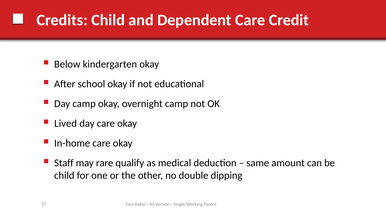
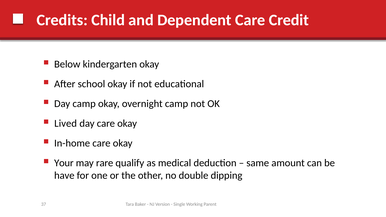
Staff: Staff -> Your
child at (64, 176): child -> have
